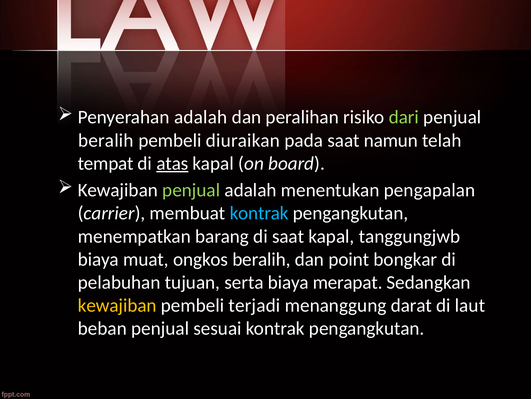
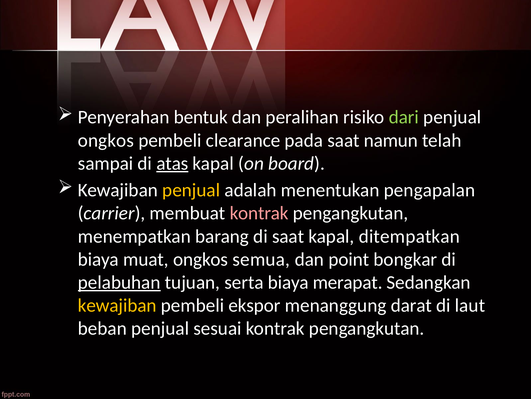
Penyerahan adalah: adalah -> bentuk
beralih at (106, 140): beralih -> ongkos
diuraikan: diuraikan -> clearance
tempat: tempat -> sampai
penjual at (191, 190) colour: light green -> yellow
kontrak at (259, 213) colour: light blue -> pink
tanggungjwb: tanggungjwb -> ditempatkan
ongkos beralih: beralih -> semua
pelabuhan underline: none -> present
terjadi: terjadi -> ekspor
